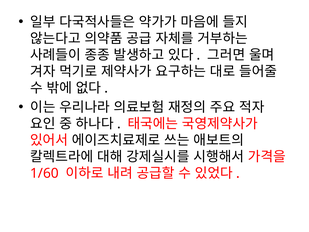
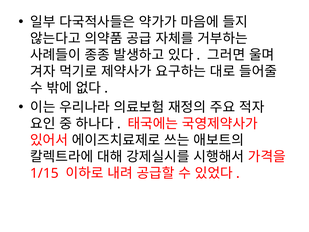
1/60: 1/60 -> 1/15
